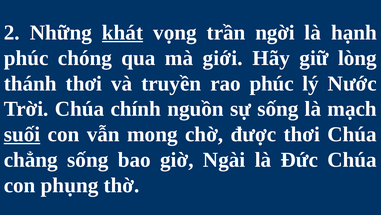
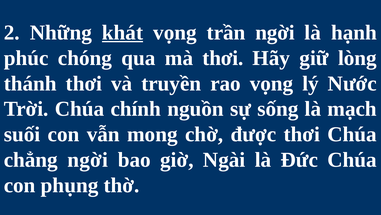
mà giới: giới -> thơi
rao phúc: phúc -> vọng
suối underline: present -> none
chẳng sống: sống -> ngời
